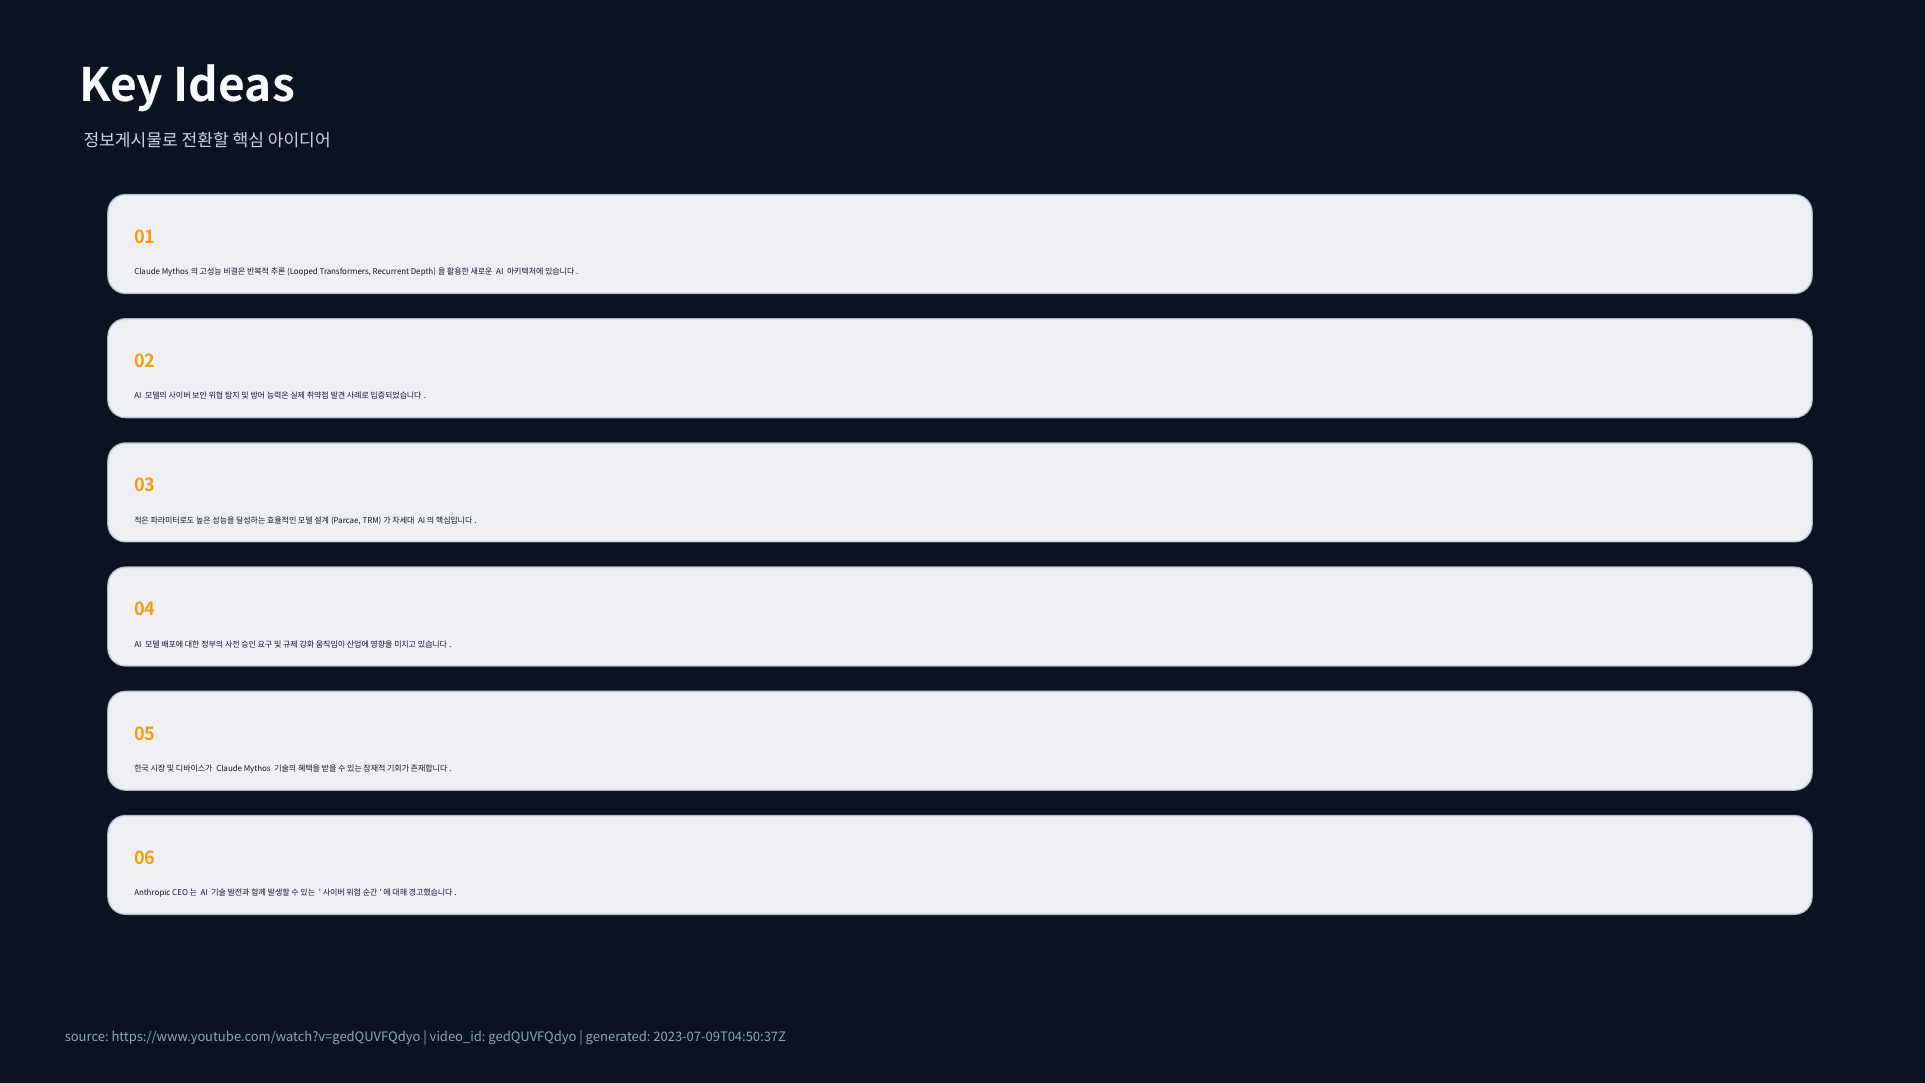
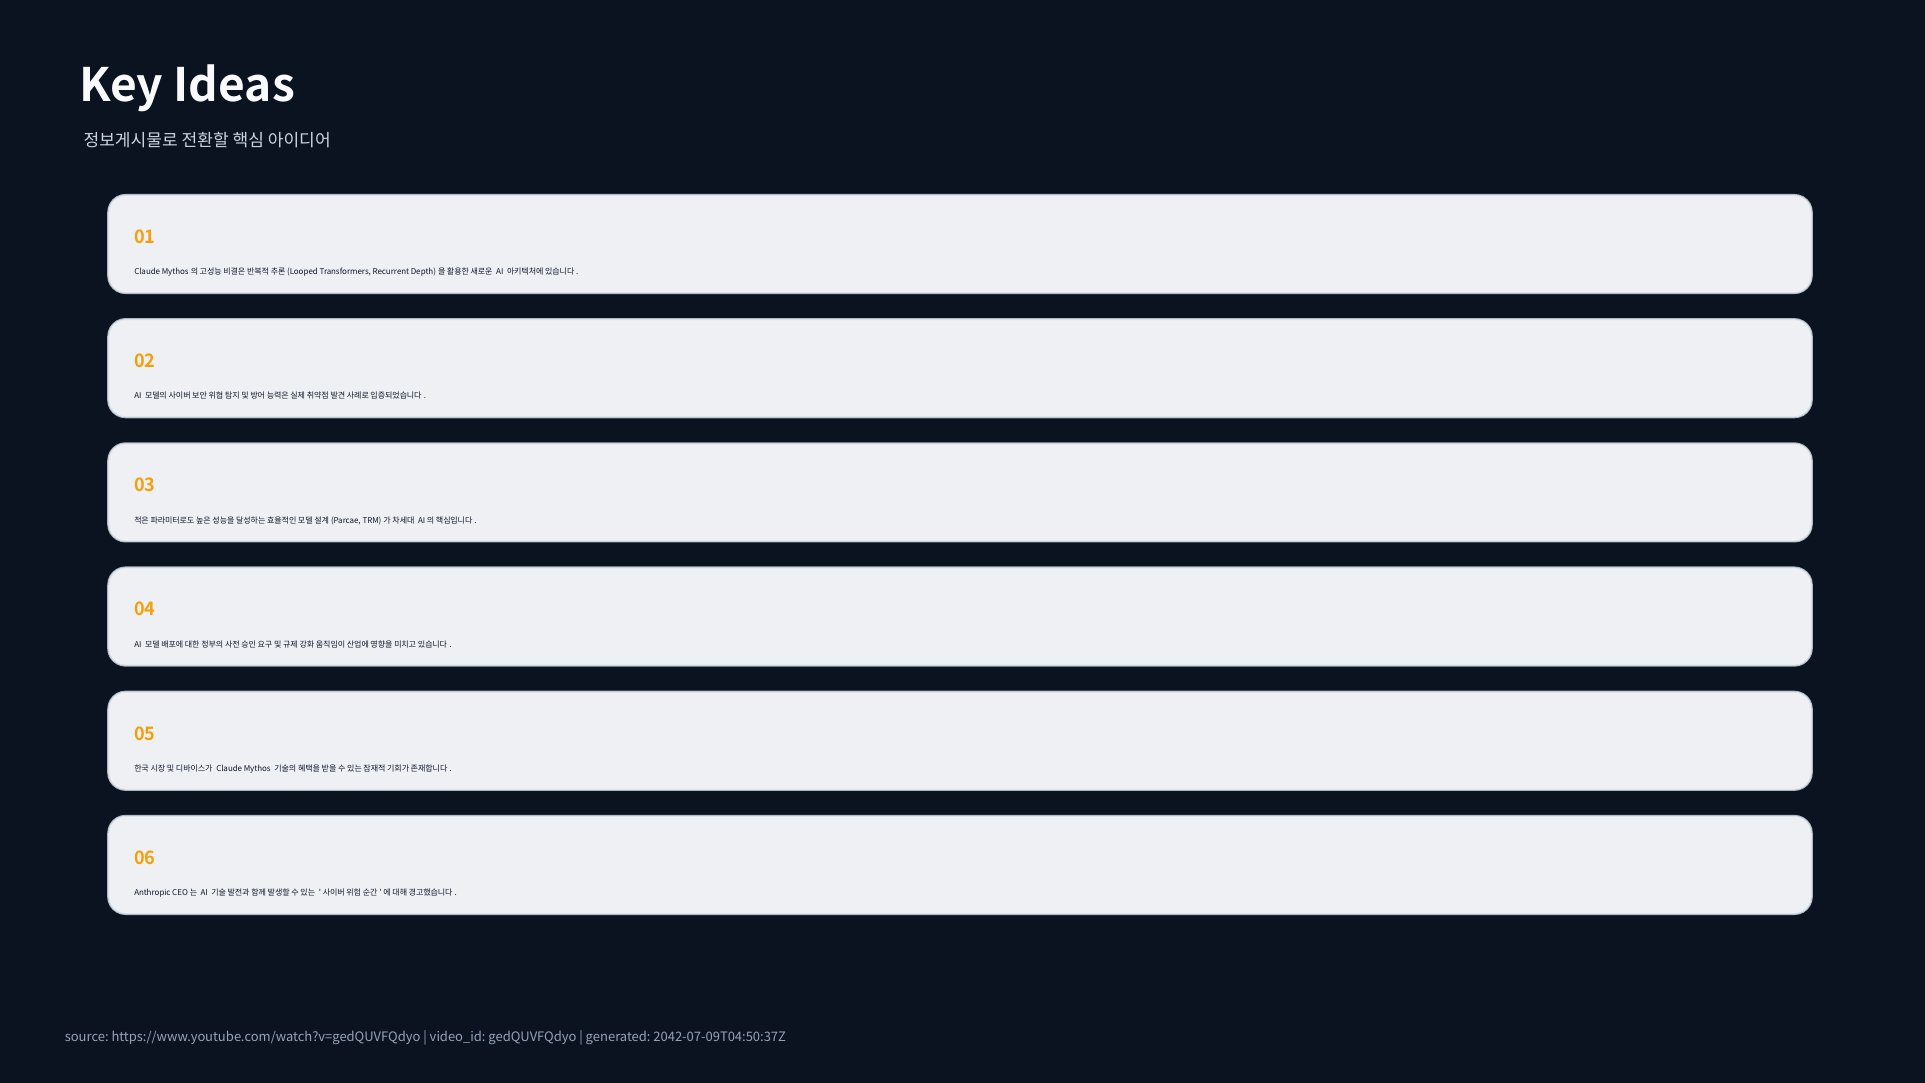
2023-07-09T04:50:37Z: 2023-07-09T04:50:37Z -> 2042-07-09T04:50:37Z
